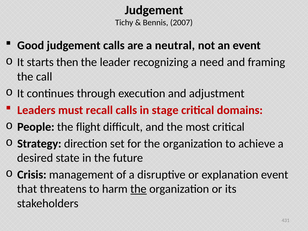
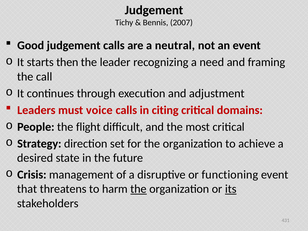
recall: recall -> voice
stage: stage -> citing
explanation: explanation -> functioning
its underline: none -> present
